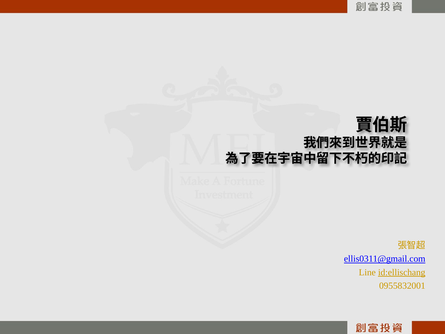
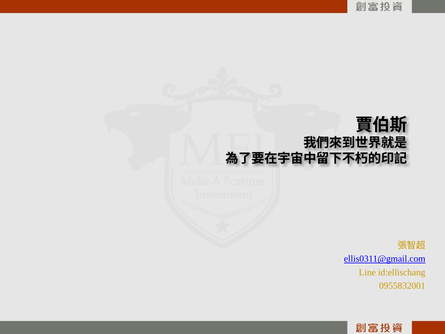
id:ellischang underline: present -> none
